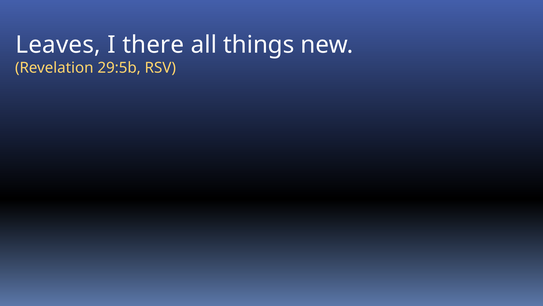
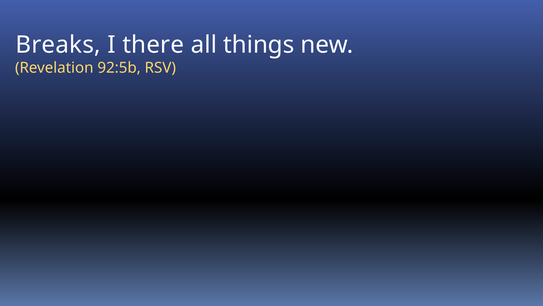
Leaves: Leaves -> Breaks
29:5b: 29:5b -> 92:5b
